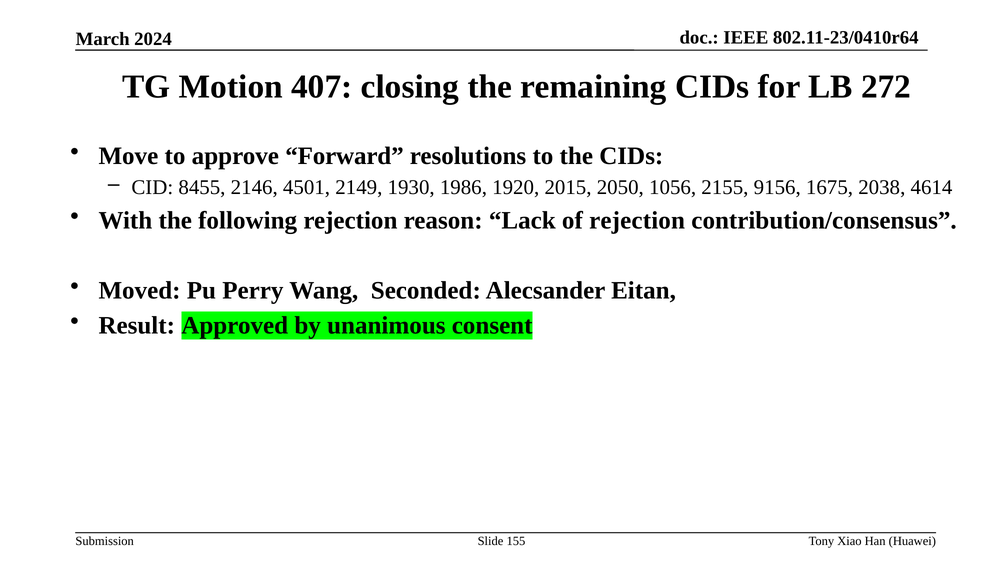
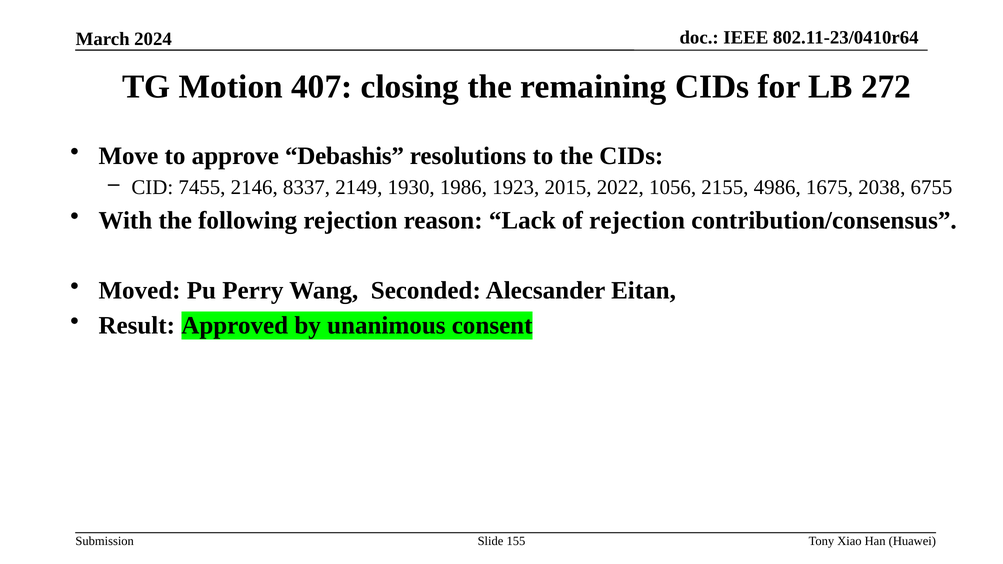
Forward: Forward -> Debashis
8455: 8455 -> 7455
4501: 4501 -> 8337
1920: 1920 -> 1923
2050: 2050 -> 2022
9156: 9156 -> 4986
4614: 4614 -> 6755
